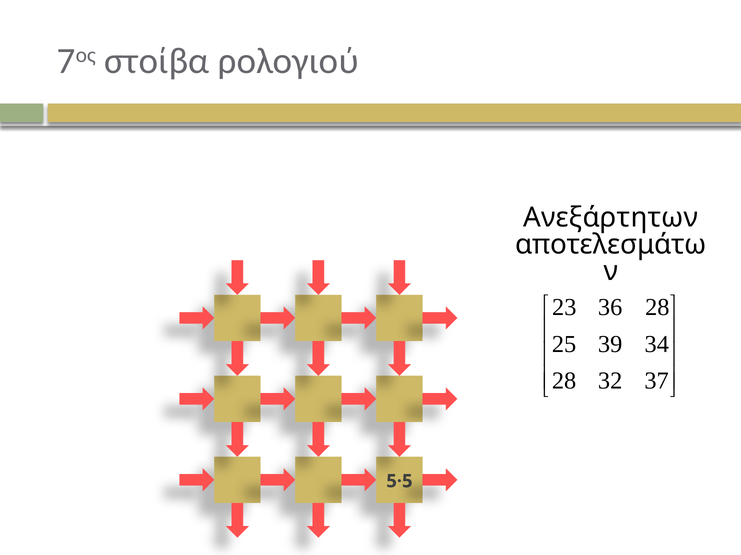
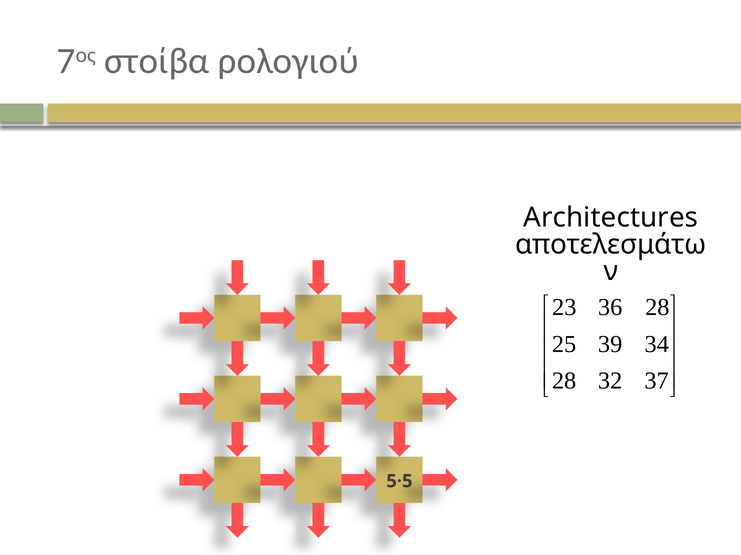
Ανεξάρτητων: Ανεξάρτητων -> Architectures
